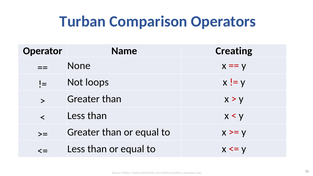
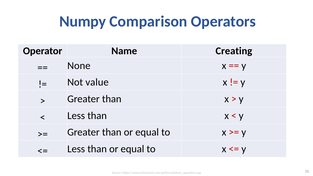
Turban: Turban -> Numpy
loops: loops -> value
